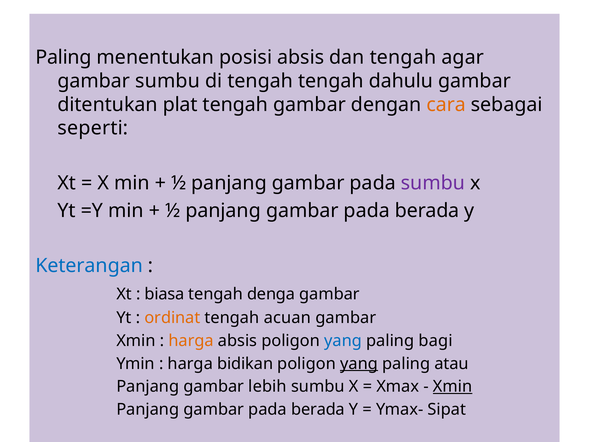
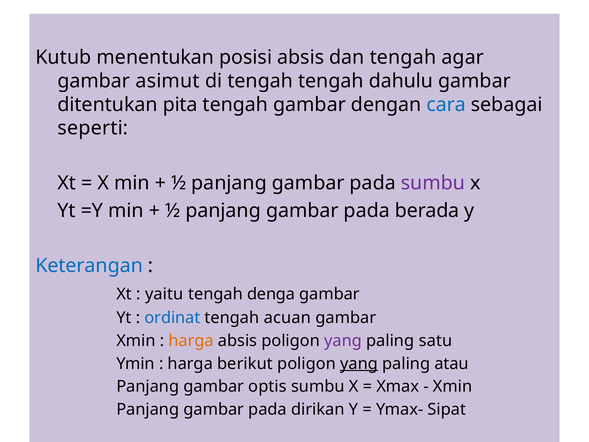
Paling at (63, 57): Paling -> Kutub
gambar sumbu: sumbu -> asimut
plat: plat -> pita
cara colour: orange -> blue
biasa: biasa -> yaitu
ordinat colour: orange -> blue
yang at (343, 340) colour: blue -> purple
bagi: bagi -> satu
bidikan: bidikan -> berikut
lebih: lebih -> optis
Xmin at (453, 386) underline: present -> none
berada at (318, 409): berada -> dirikan
